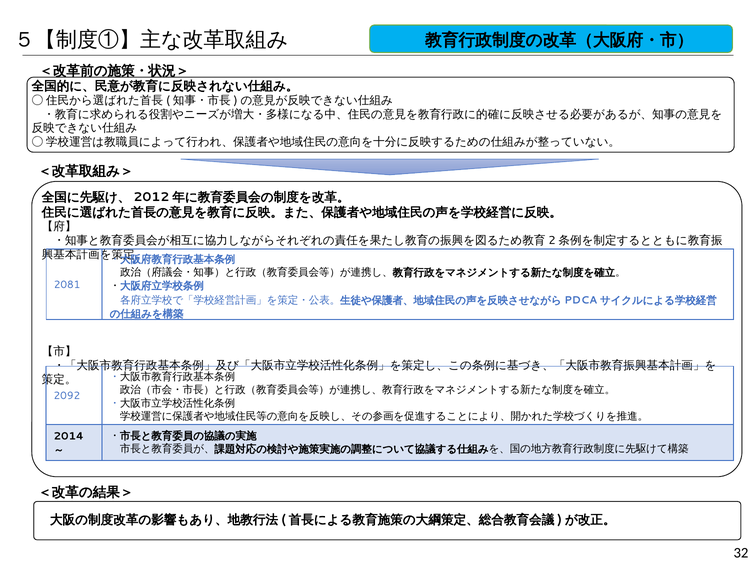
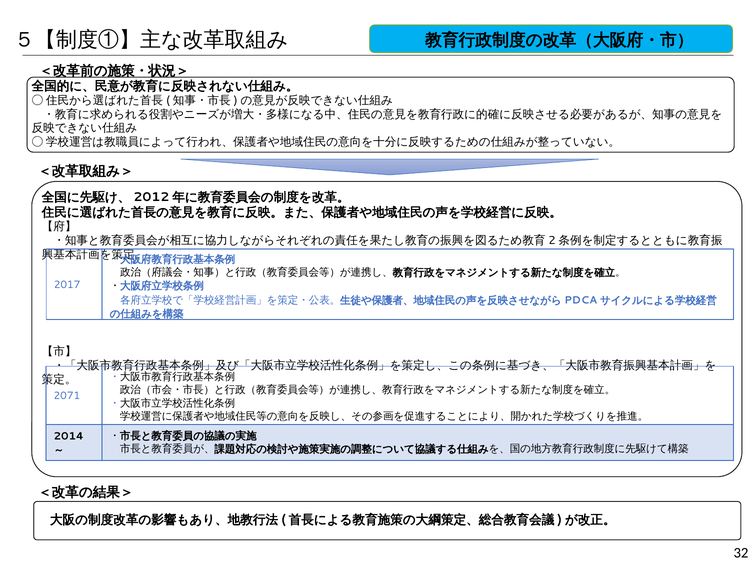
2081: 2081 -> 2017
2092: 2092 -> 2071
